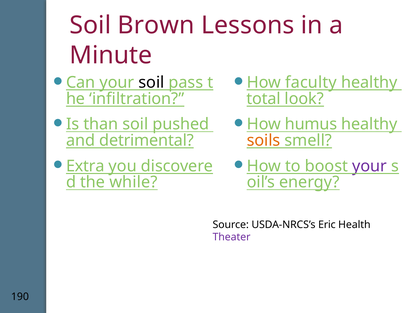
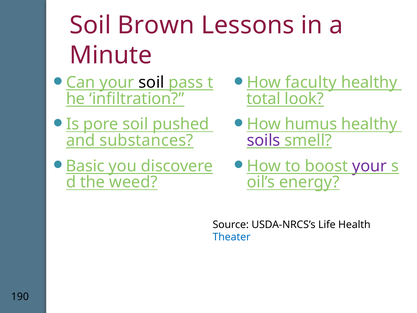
than: than -> pore
detrimental: detrimental -> substances
soils colour: orange -> purple
Extra: Extra -> Basic
while: while -> weed
Eric: Eric -> Life
Theater colour: purple -> blue
